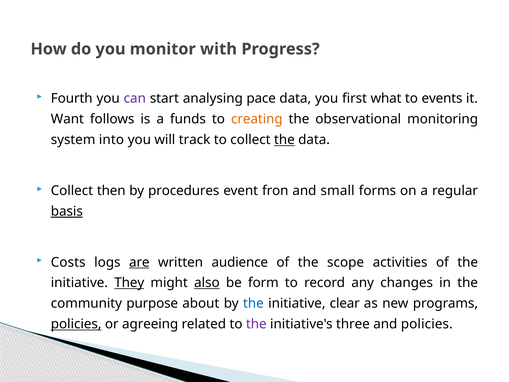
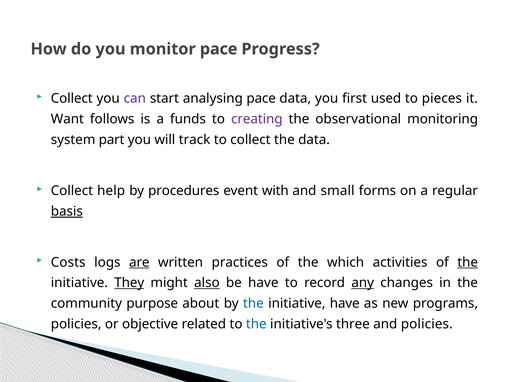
monitor with: with -> pace
Fourth at (72, 98): Fourth -> Collect
what: what -> used
events: events -> pieces
creating colour: orange -> purple
into: into -> part
the at (284, 140) underline: present -> none
then: then -> help
fron: fron -> with
audience: audience -> practices
scope: scope -> which
the at (468, 262) underline: none -> present
be form: form -> have
any underline: none -> present
initiative clear: clear -> have
policies at (76, 324) underline: present -> none
agreeing: agreeing -> objective
the at (256, 324) colour: purple -> blue
